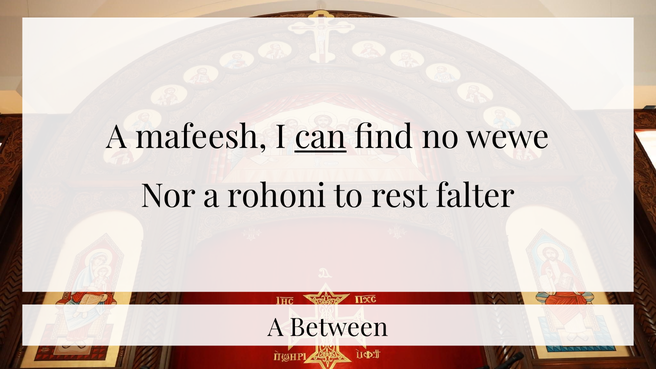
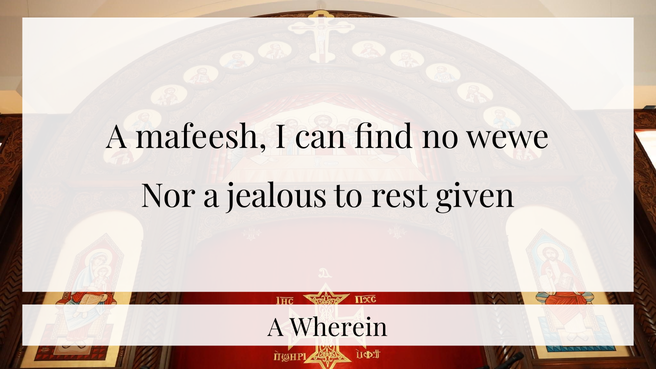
can underline: present -> none
rohoni: rohoni -> jealous
falter: falter -> given
Between: Between -> Wherein
